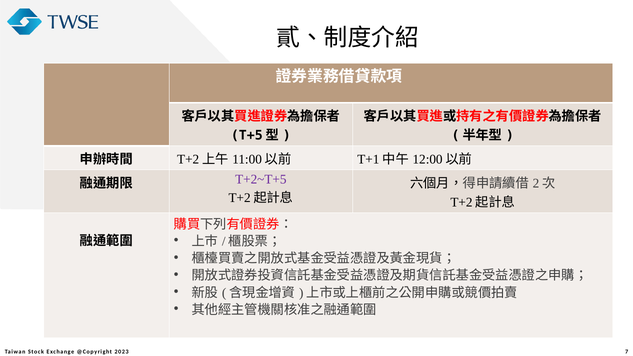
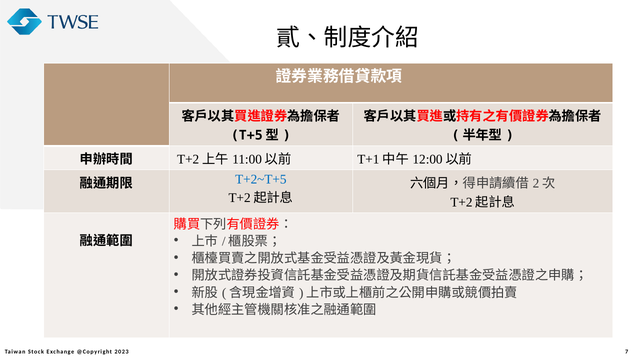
T+2~T+5 colour: purple -> blue
